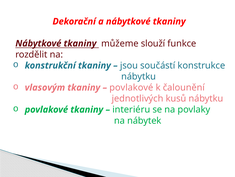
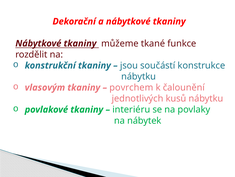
slouží: slouží -> tkané
povlakové at (131, 87): povlakové -> povrchem
